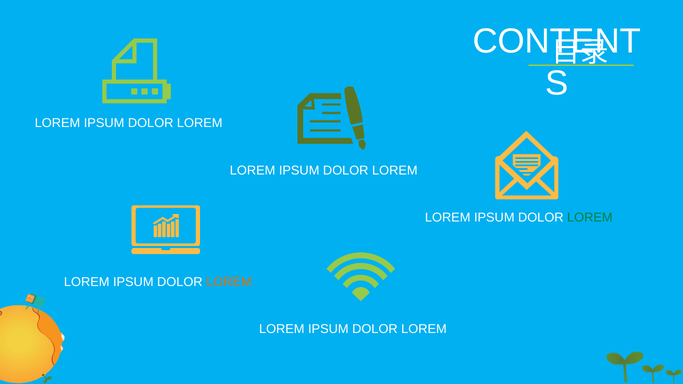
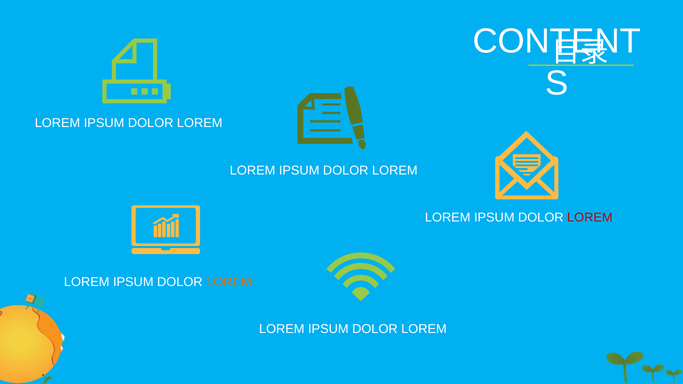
LOREM at (590, 217) colour: green -> red
